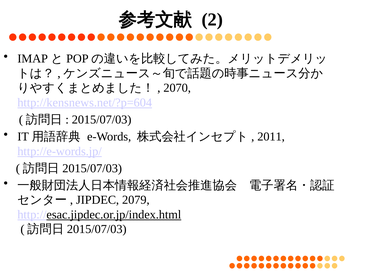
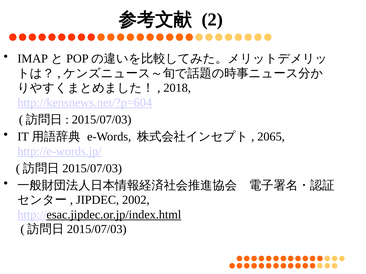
2070: 2070 -> 2018
2011: 2011 -> 2065
2079: 2079 -> 2002
